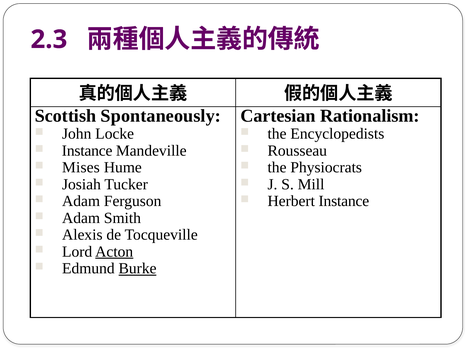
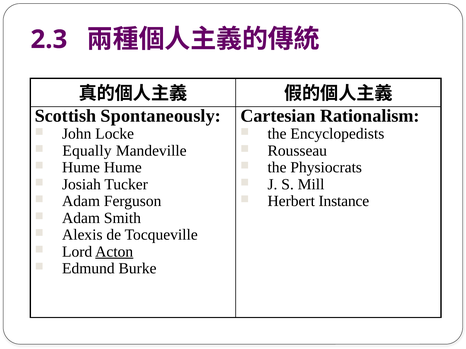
Instance at (87, 151): Instance -> Equally
Mises at (81, 168): Mises -> Hume
Burke underline: present -> none
